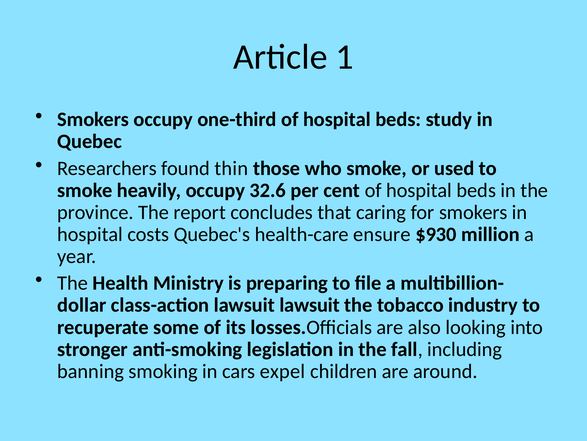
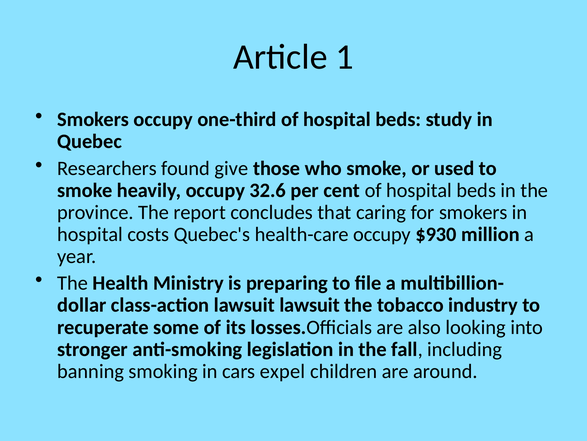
thin: thin -> give
health-care ensure: ensure -> occupy
